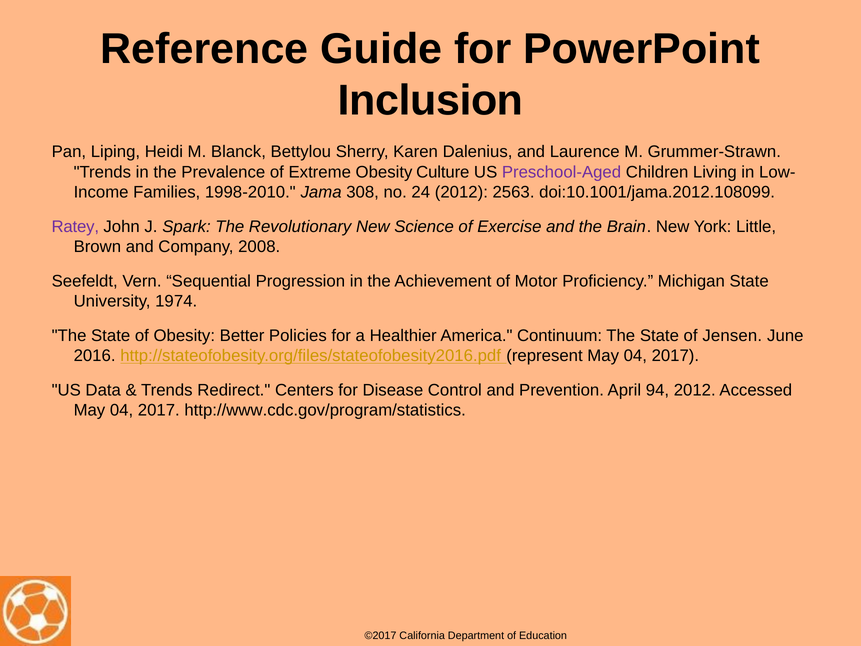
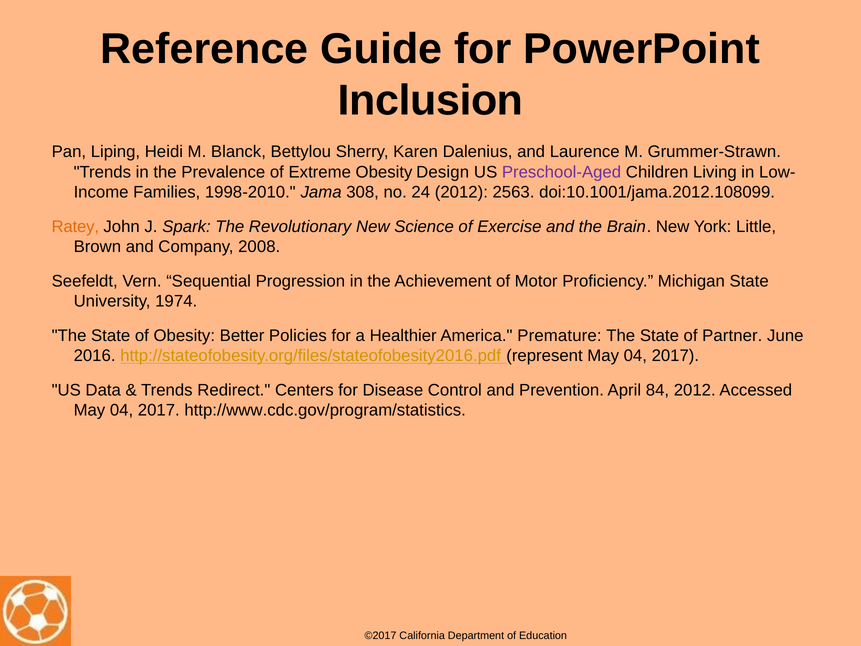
Culture: Culture -> Design
Ratey colour: purple -> orange
Continuum: Continuum -> Premature
Jensen: Jensen -> Partner
94: 94 -> 84
